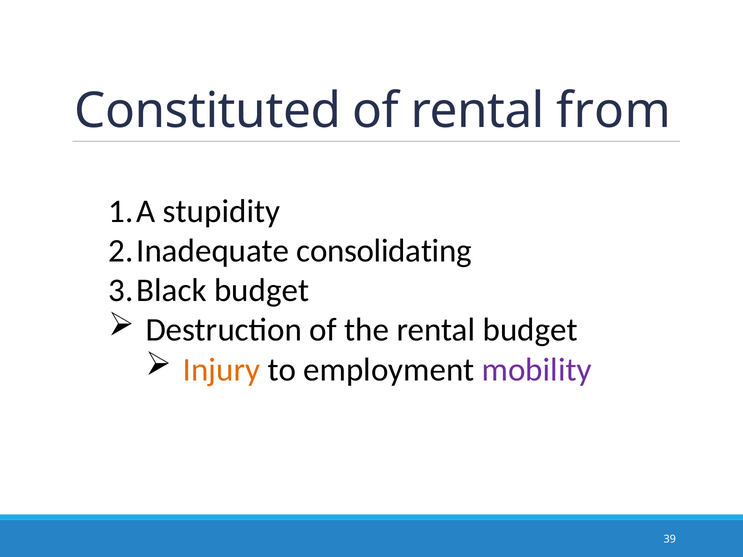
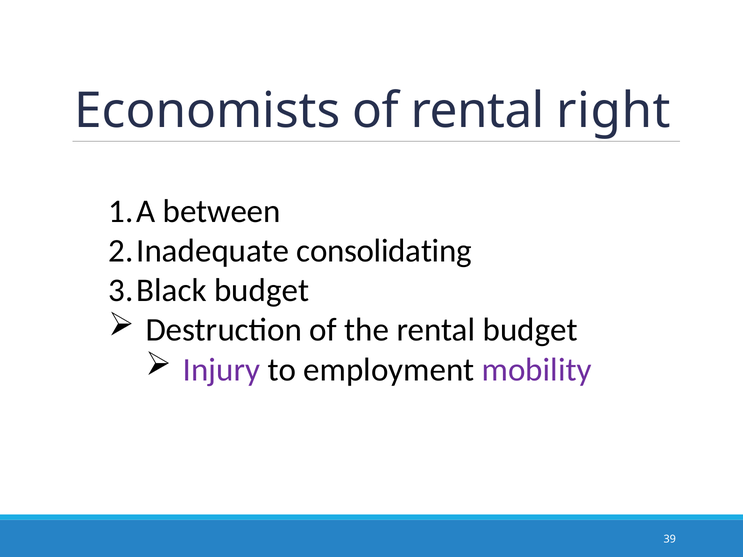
Constituted: Constituted -> Economists
from: from -> right
stupidity: stupidity -> between
Injury colour: orange -> purple
